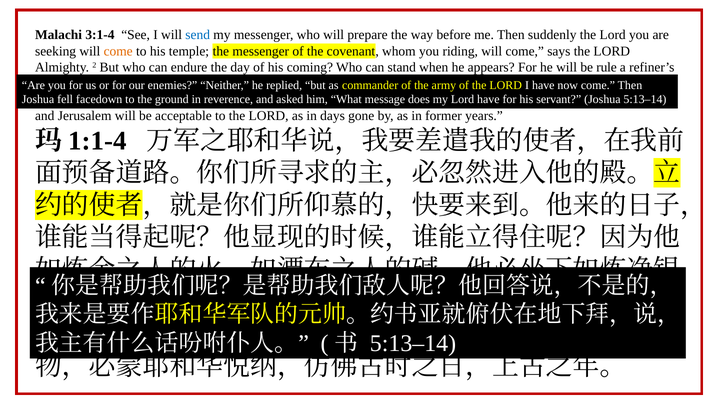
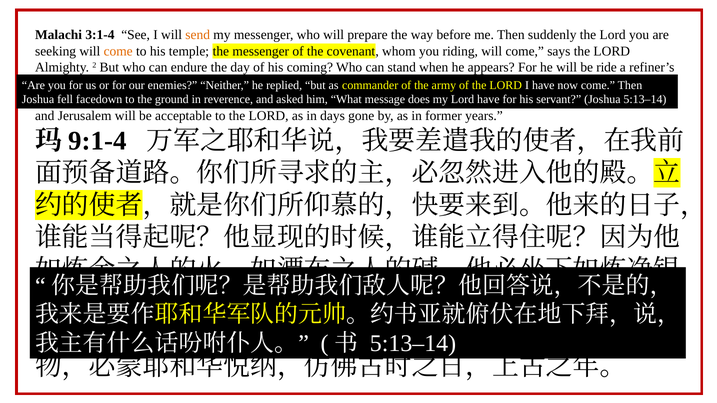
send colour: blue -> orange
rule: rule -> ride
1:1-4: 1:1-4 -> 9:1-4
